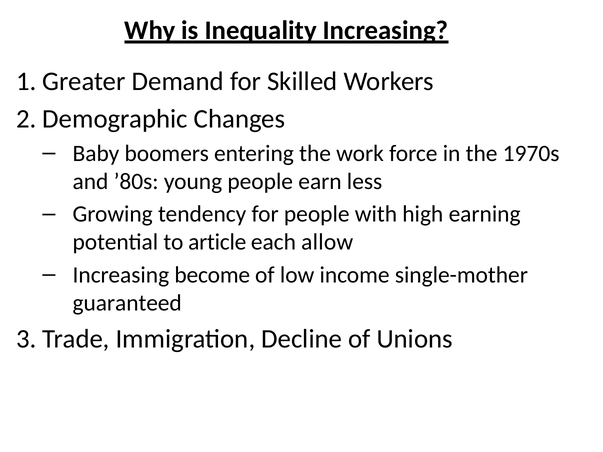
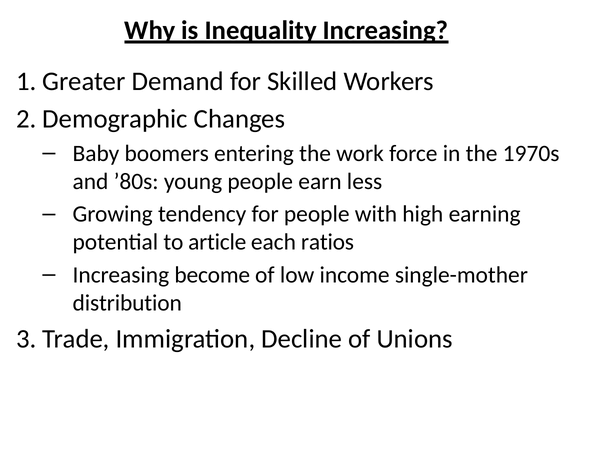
allow: allow -> ratios
guaranteed: guaranteed -> distribution
